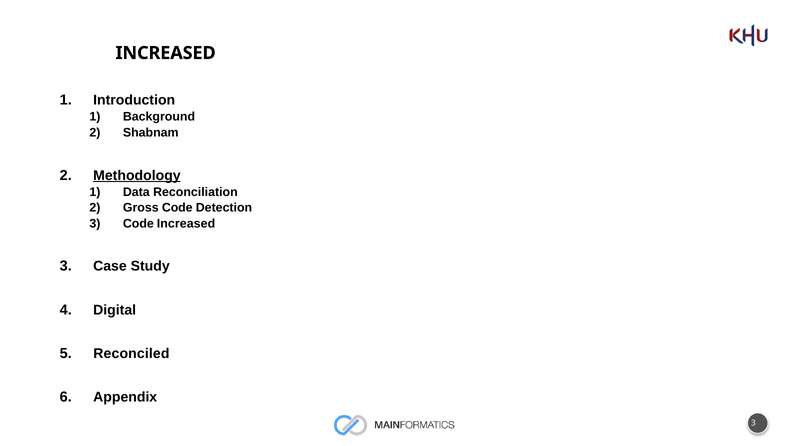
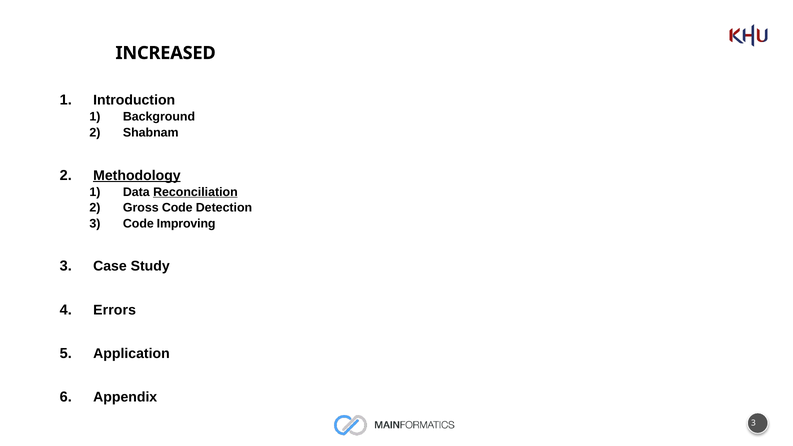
Reconciliation underline: none -> present
Code Increased: Increased -> Improving
Digital: Digital -> Errors
Reconciled: Reconciled -> Application
